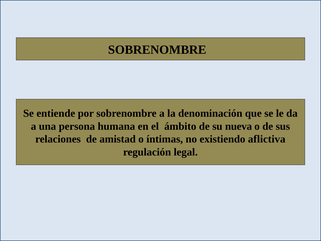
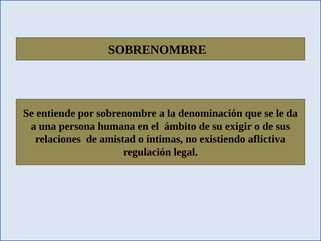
nueva: nueva -> exigir
